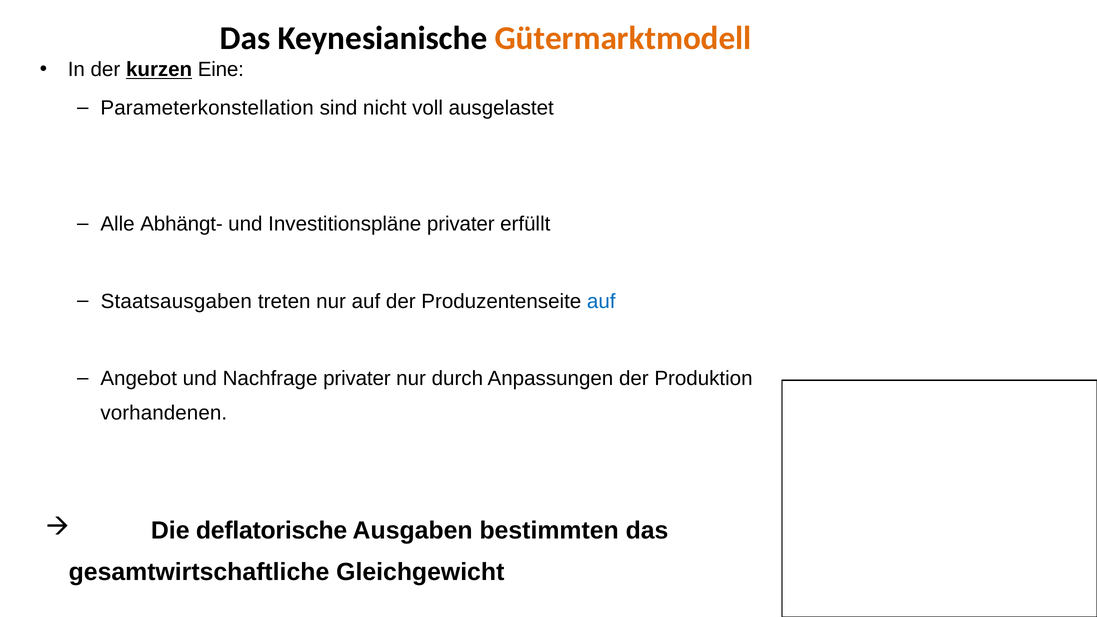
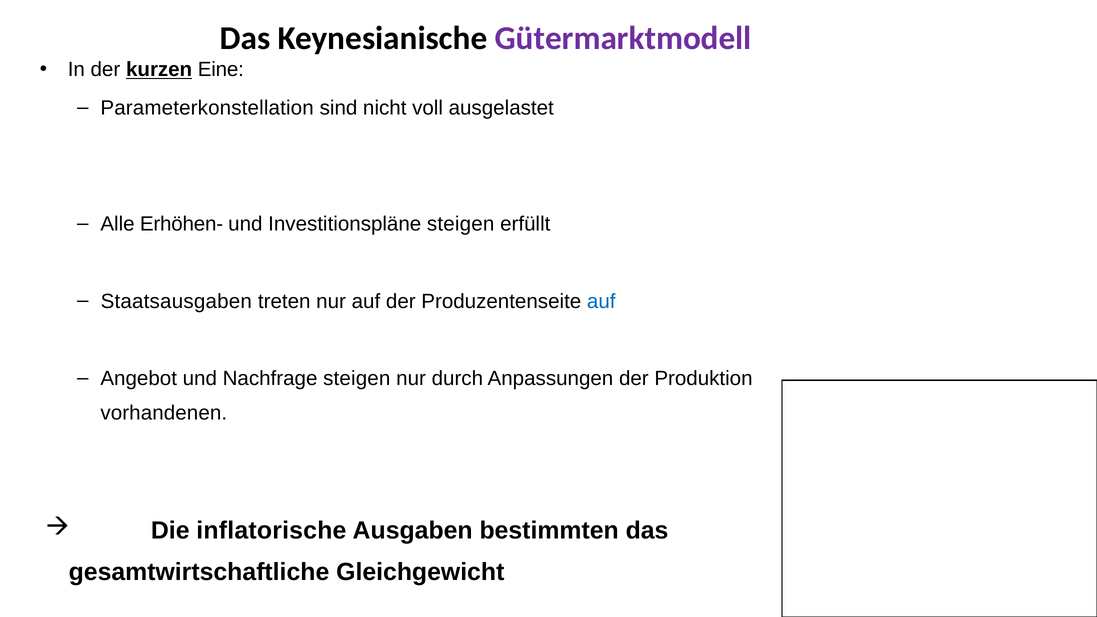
Gütermarktmodell colour: orange -> purple
Abhängt-: Abhängt- -> Erhöhen-
Investitionspläne privater: privater -> steigen
Nachfrage privater: privater -> steigen
deflatorische: deflatorische -> inflatorische
